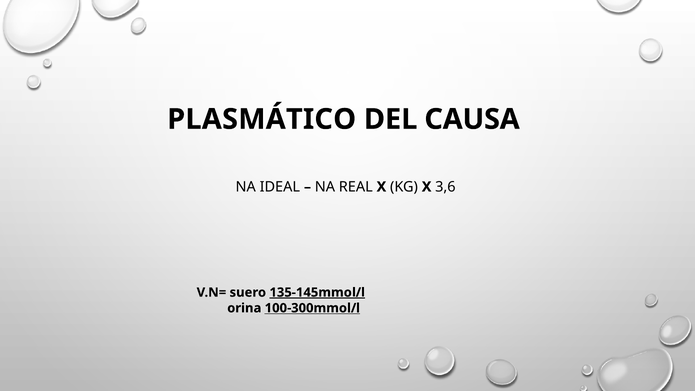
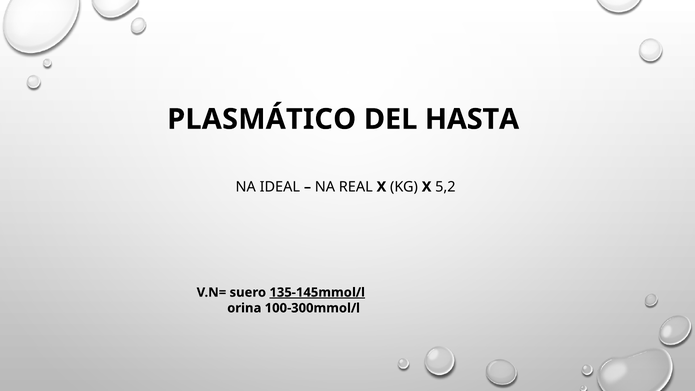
CAUSA: CAUSA -> HASTA
3,6: 3,6 -> 5,2
100-300mmol/l underline: present -> none
